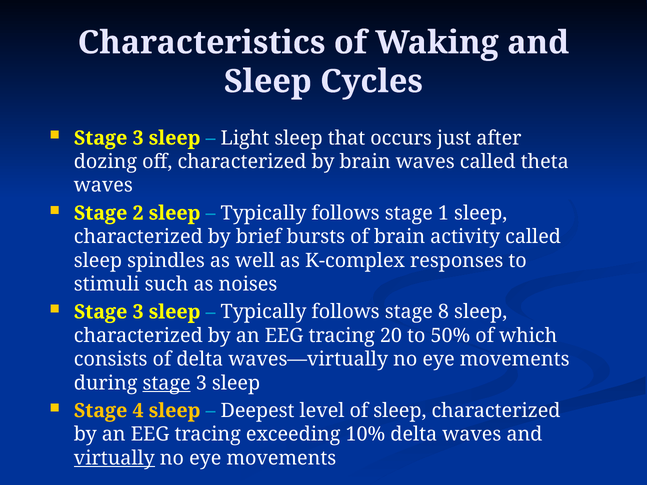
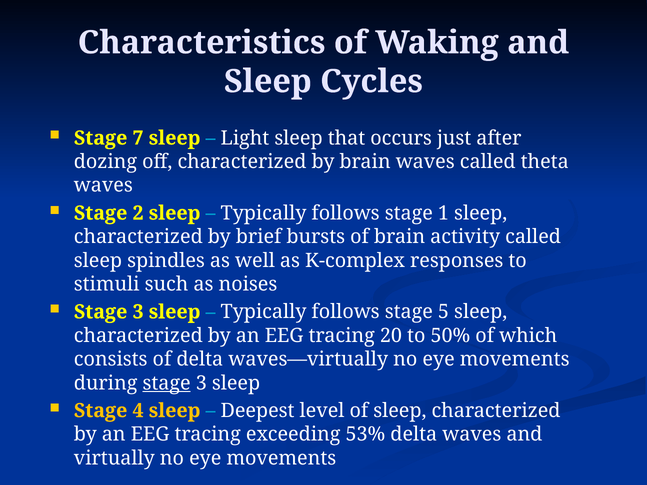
3 at (138, 138): 3 -> 7
8: 8 -> 5
10%: 10% -> 53%
virtually underline: present -> none
